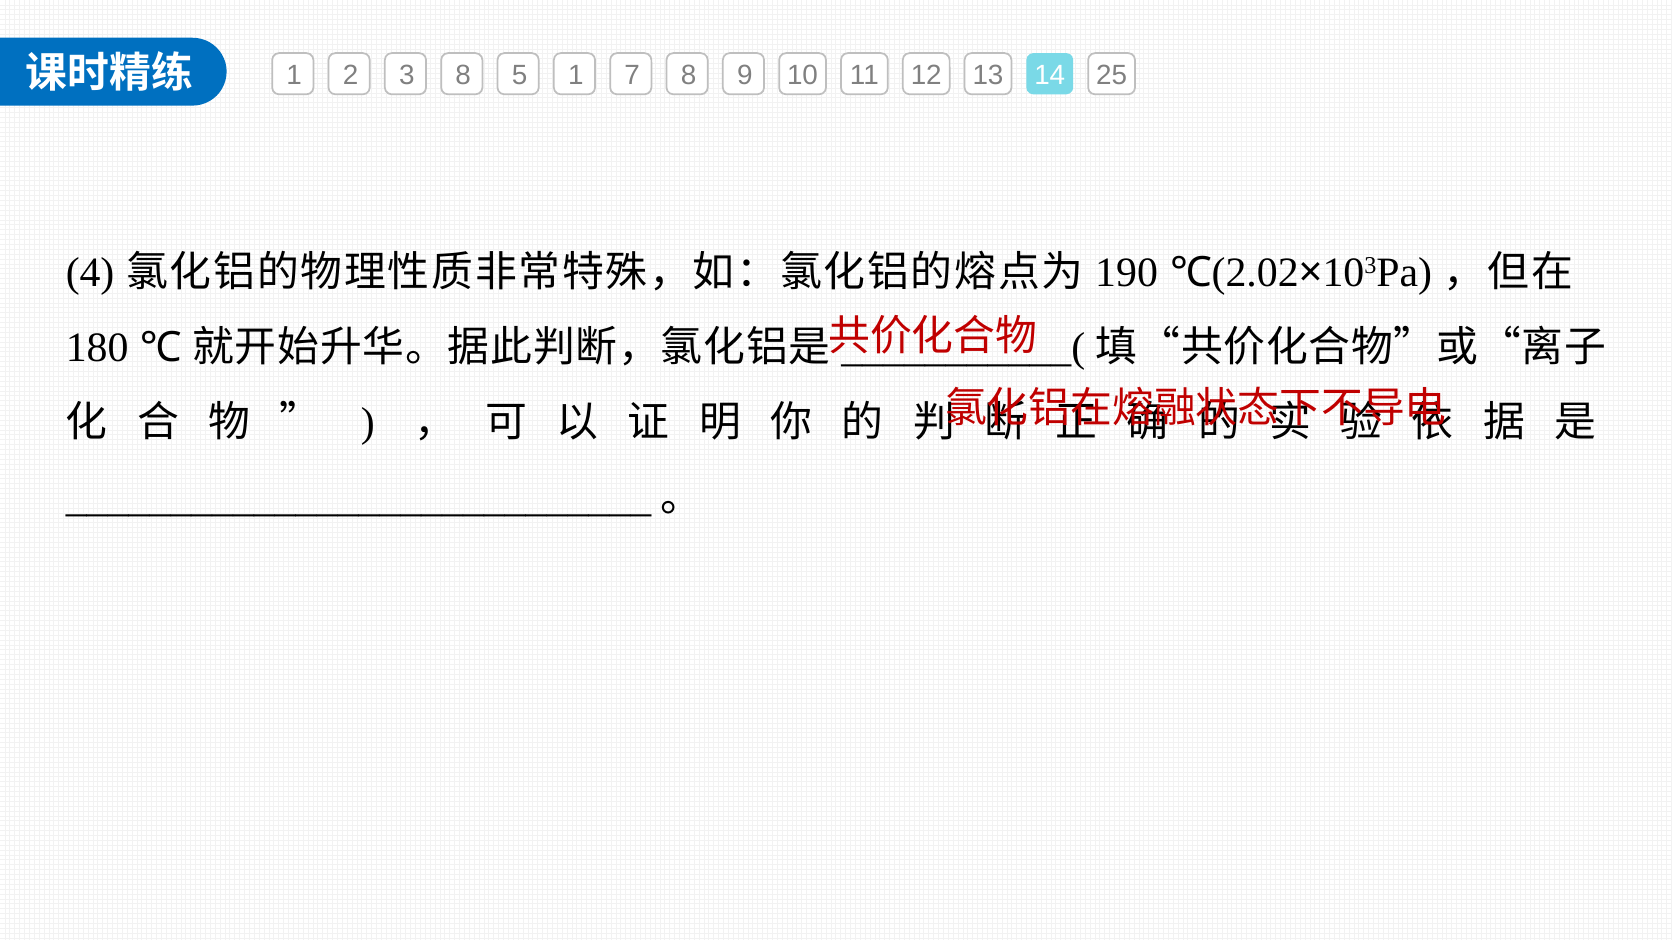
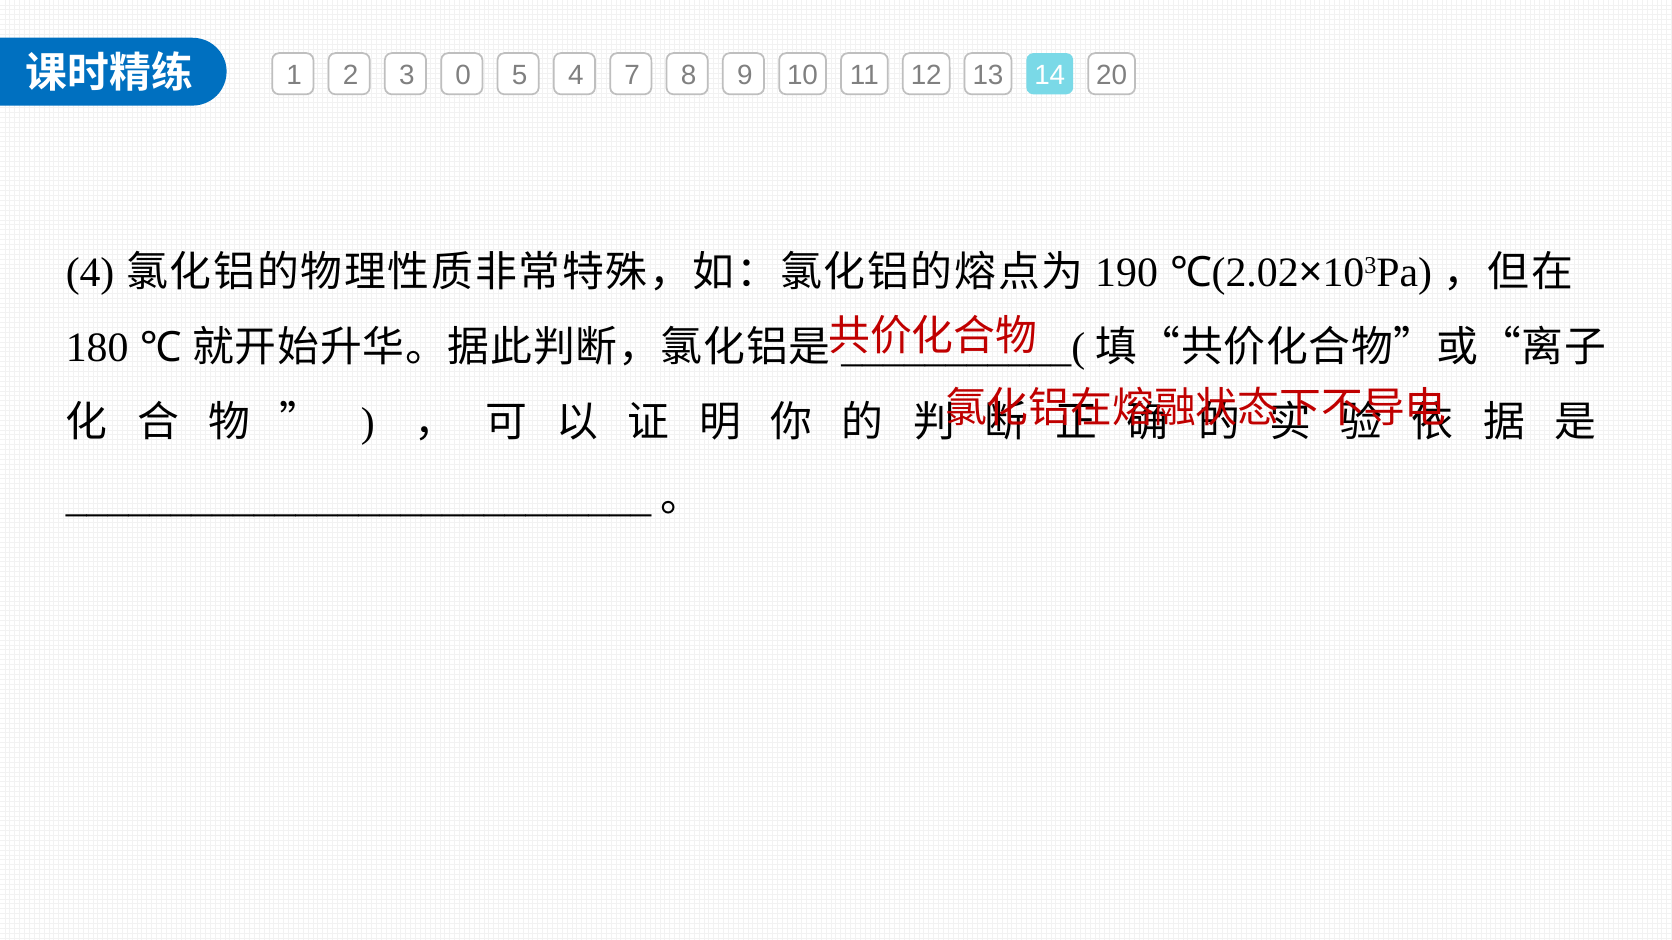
3 8: 8 -> 0
5 1: 1 -> 4
25: 25 -> 20
